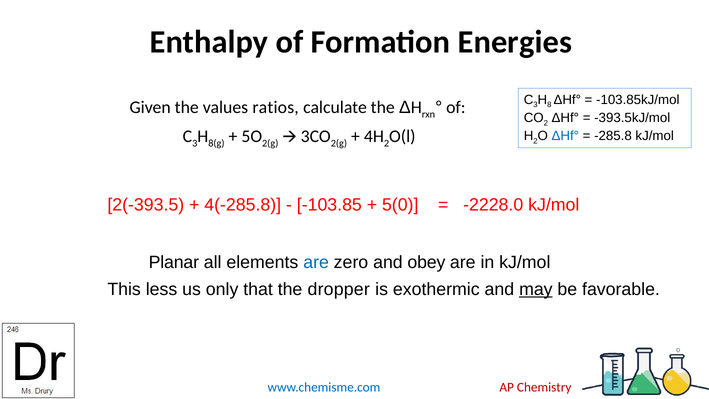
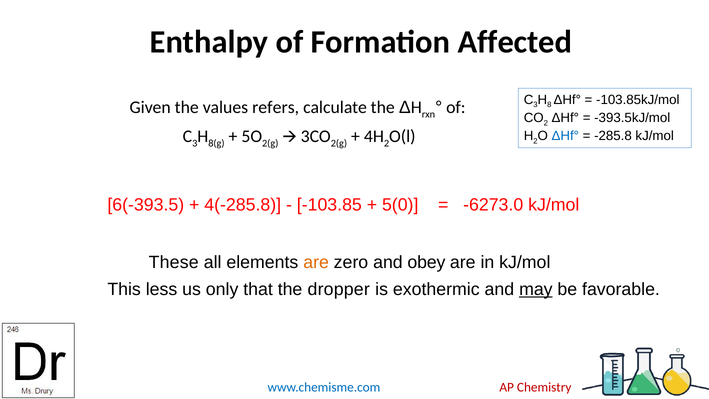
Energies: Energies -> Affected
ratios: ratios -> refers
2(-393.5: 2(-393.5 -> 6(-393.5
-2228.0: -2228.0 -> -6273.0
Planar: Planar -> These
are at (316, 262) colour: blue -> orange
